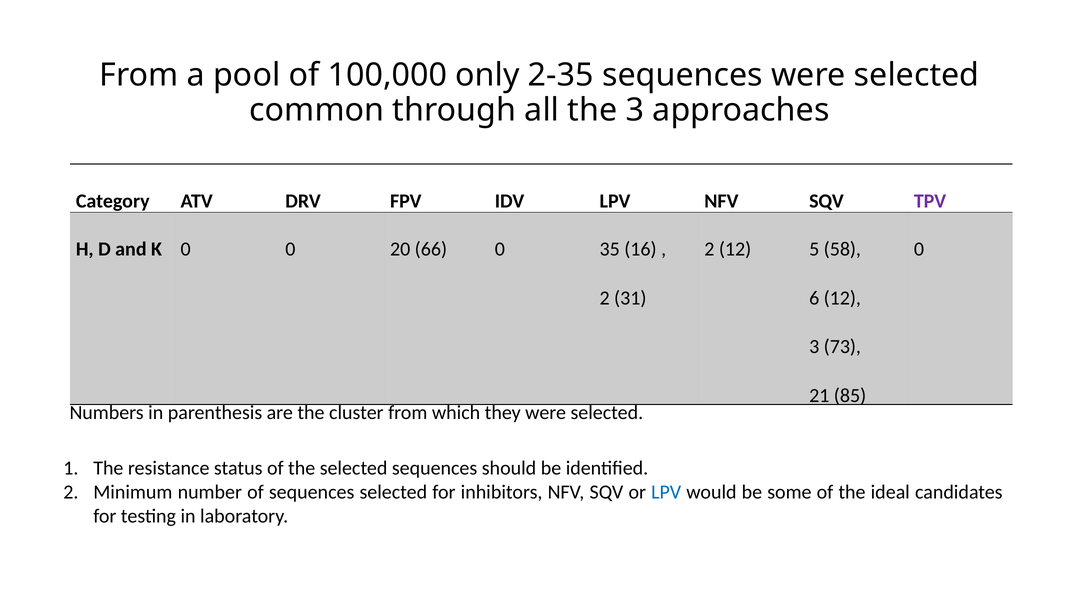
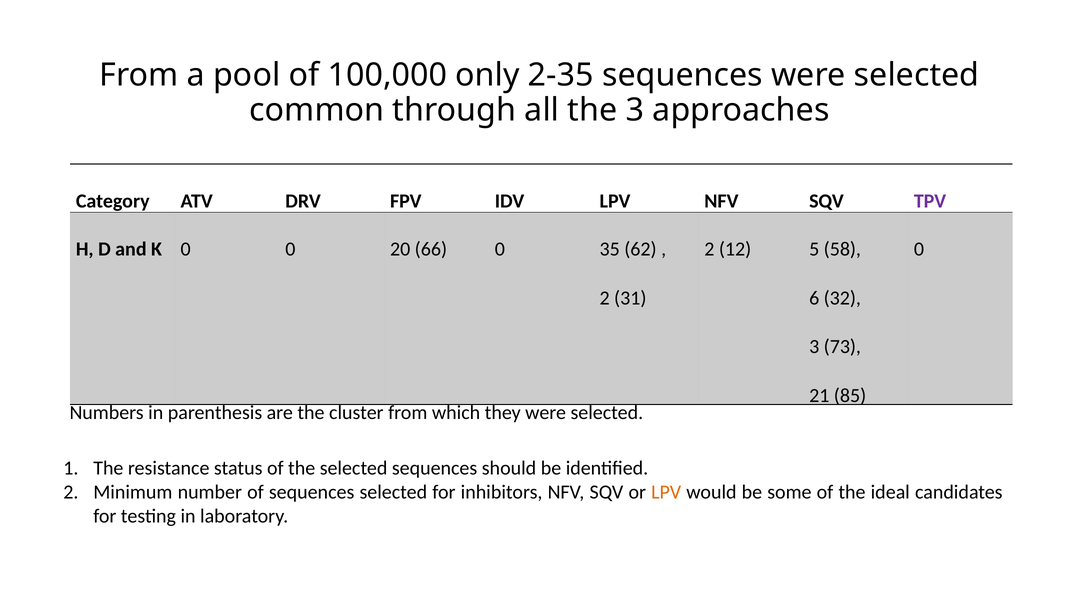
16: 16 -> 62
6 12: 12 -> 32
LPV at (666, 492) colour: blue -> orange
